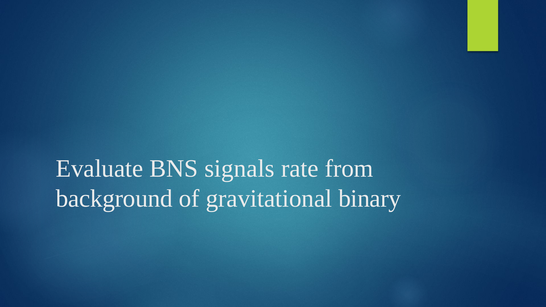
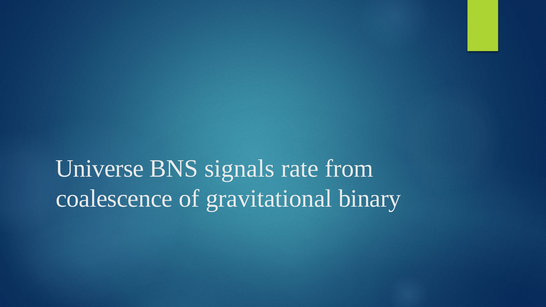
Evaluate: Evaluate -> Universe
background: background -> coalescence
